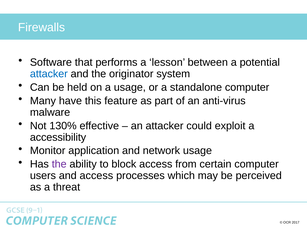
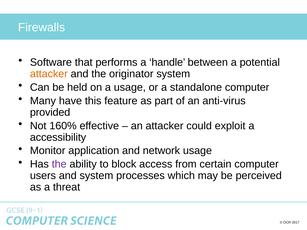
lesson: lesson -> handle
attacker at (49, 74) colour: blue -> orange
malware: malware -> provided
130%: 130% -> 160%
and access: access -> system
